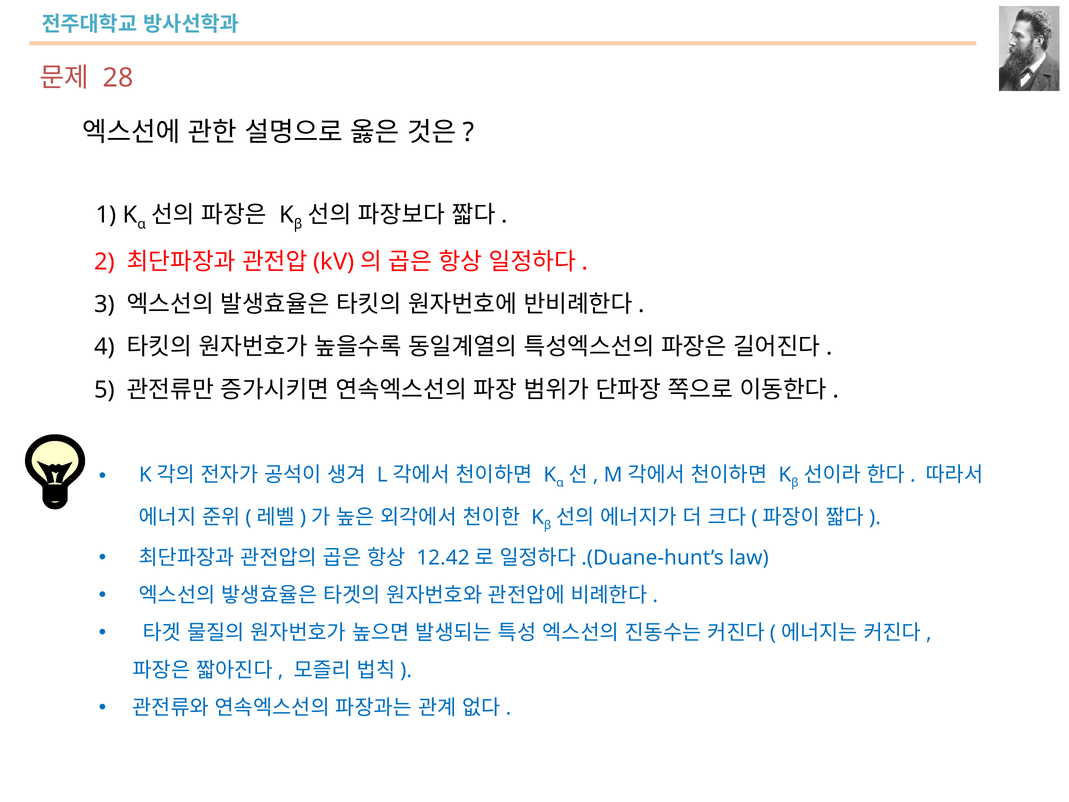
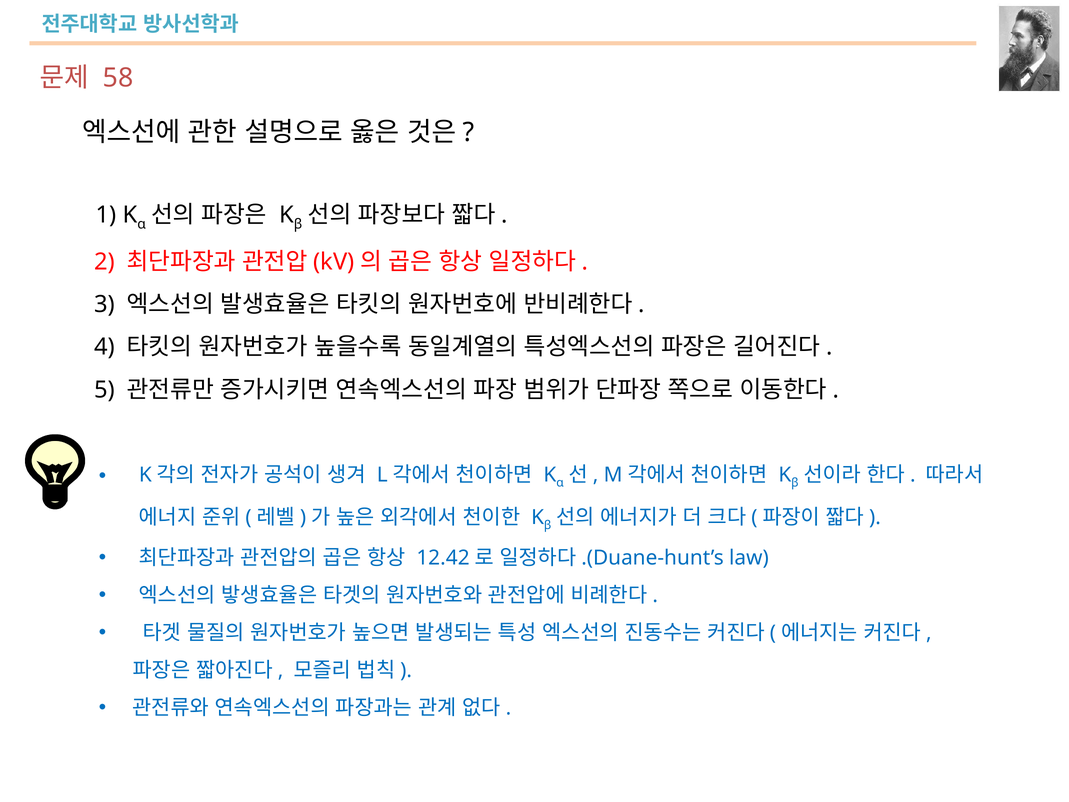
28: 28 -> 58
